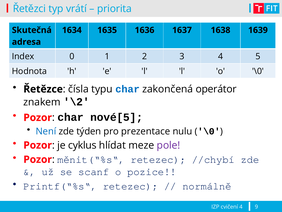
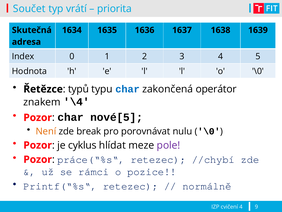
Řetězci: Řetězci -> Součet
čísla: čísla -> typů
\2: \2 -> \4
Není colour: blue -> orange
týden: týden -> break
prezentace: prezentace -> porovnávat
měnit(“%s“: měnit(“%s“ -> práce(“%s“
scanf: scanf -> rámci
